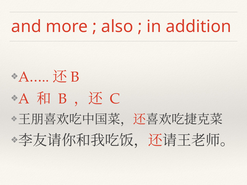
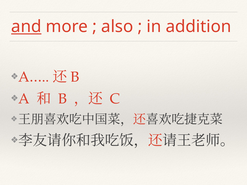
and underline: none -> present
